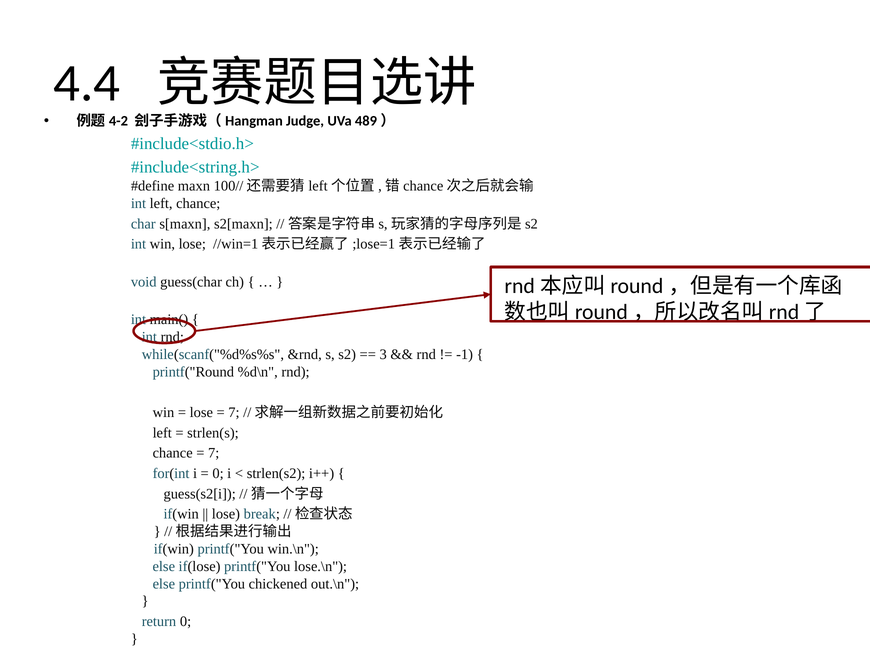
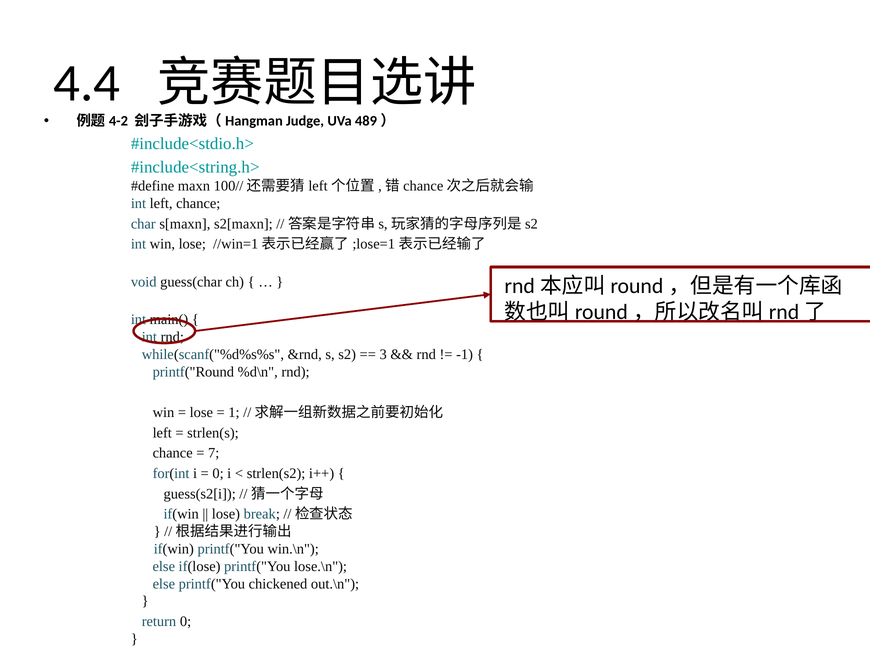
7 at (234, 412): 7 -> 1
